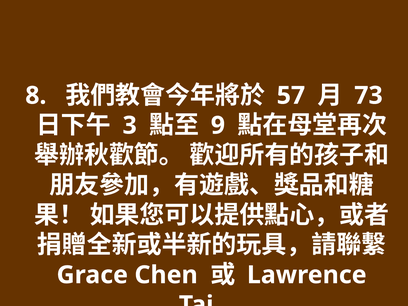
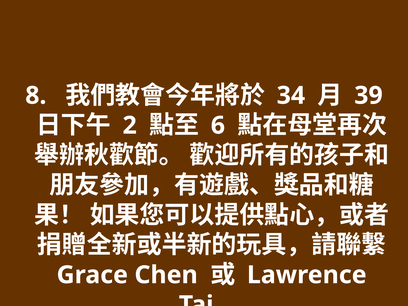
57: 57 -> 34
73: 73 -> 39
3: 3 -> 2
9: 9 -> 6
